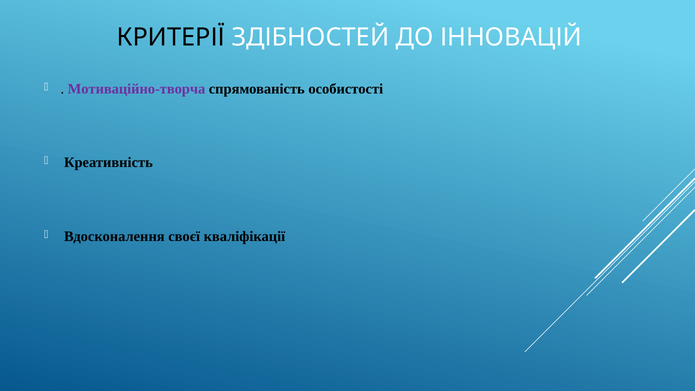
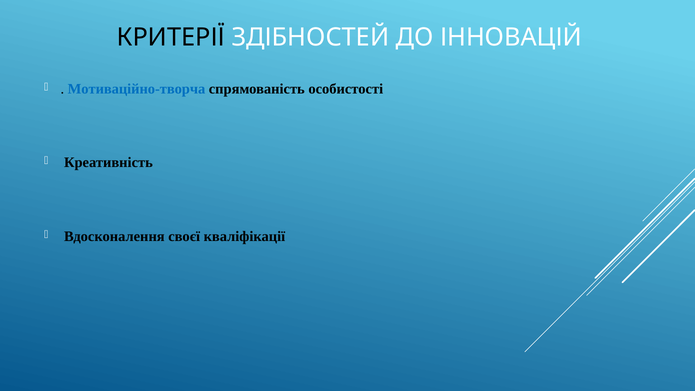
Мотиваційно-творча colour: purple -> blue
